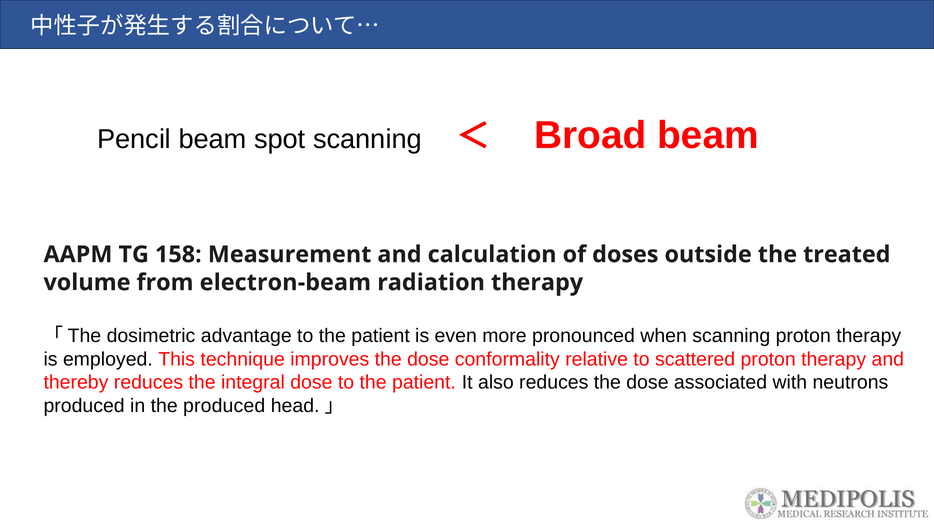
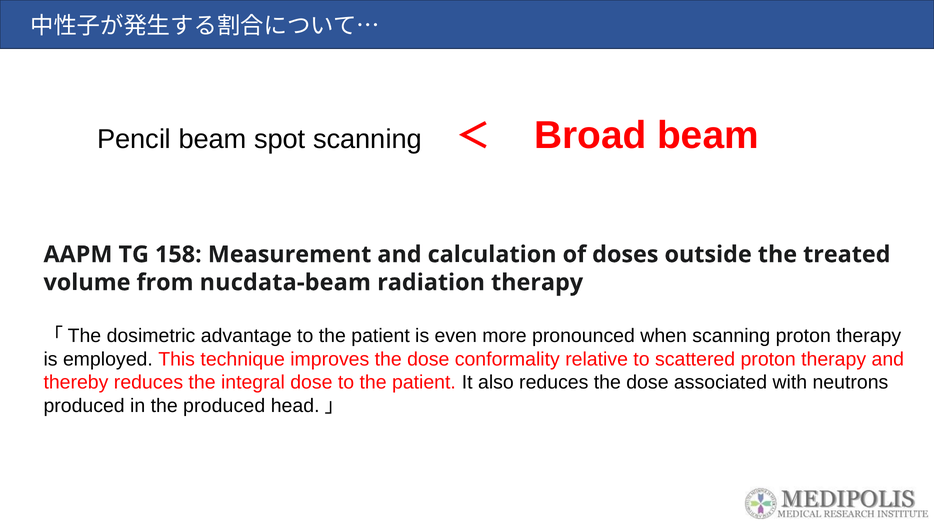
electron-beam: electron-beam -> nucdata-beam
